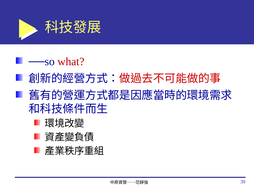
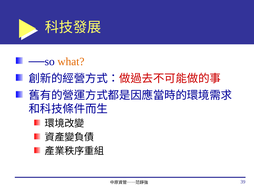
what colour: red -> orange
